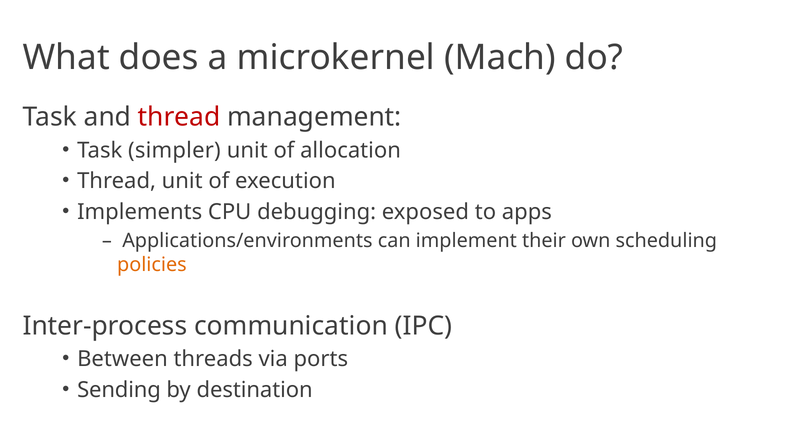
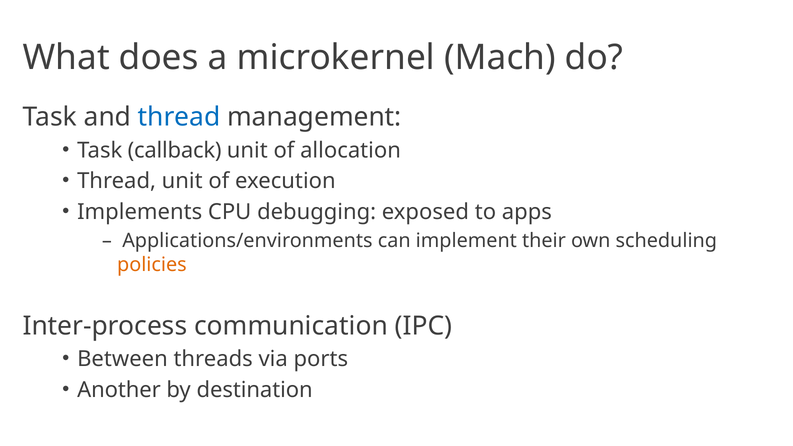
thread at (179, 117) colour: red -> blue
simpler: simpler -> callback
Sending: Sending -> Another
